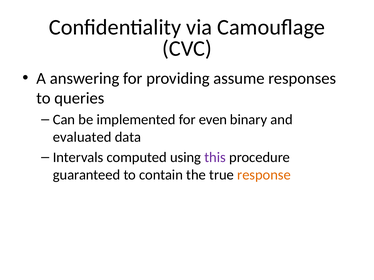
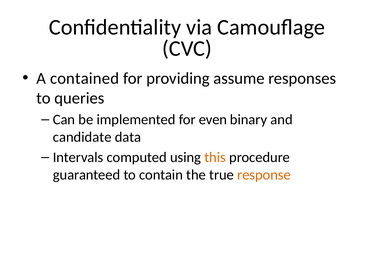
answering: answering -> contained
evaluated: evaluated -> candidate
this colour: purple -> orange
